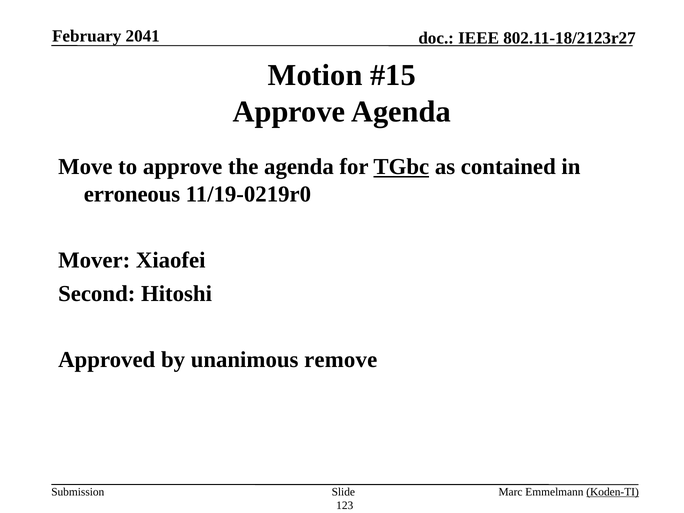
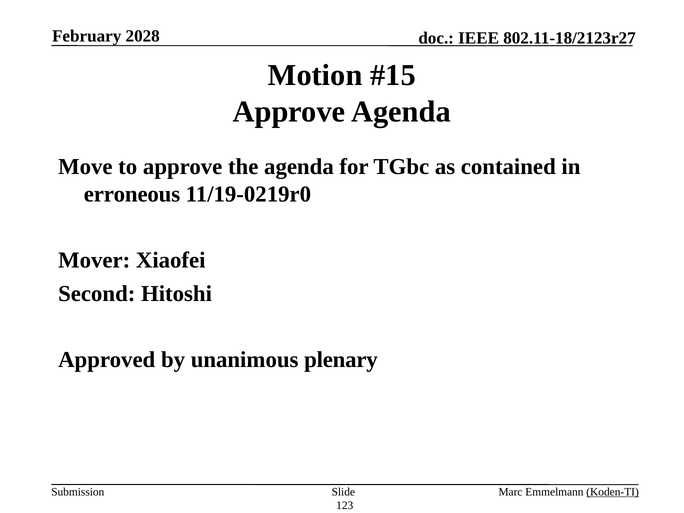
2041: 2041 -> 2028
TGbc underline: present -> none
remove: remove -> plenary
